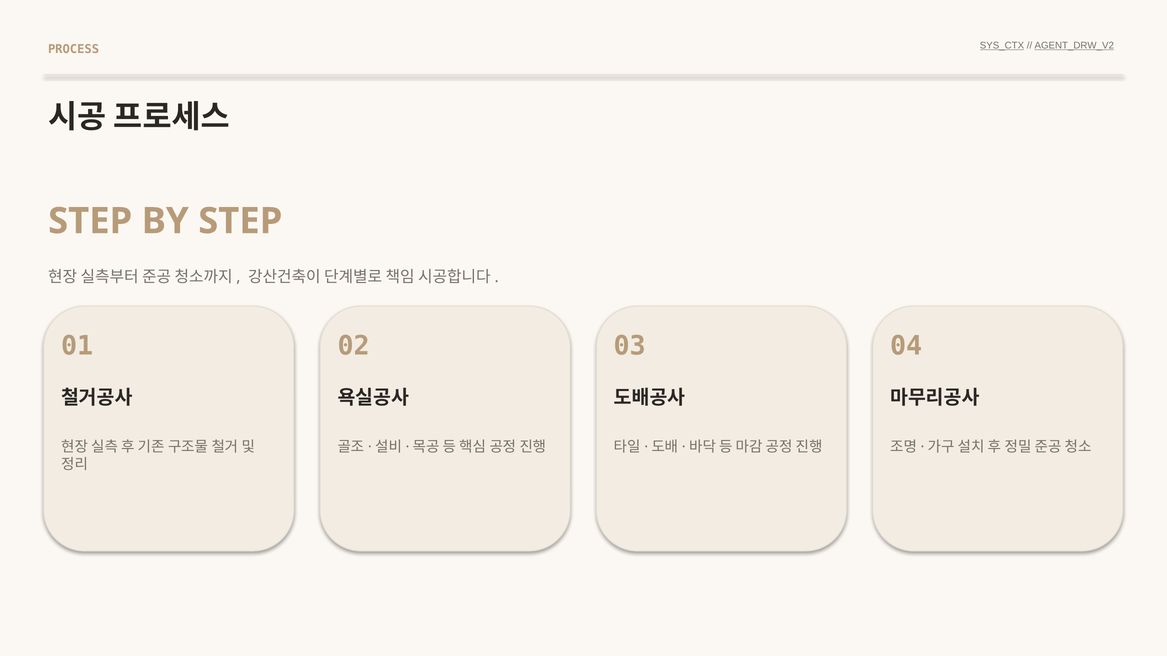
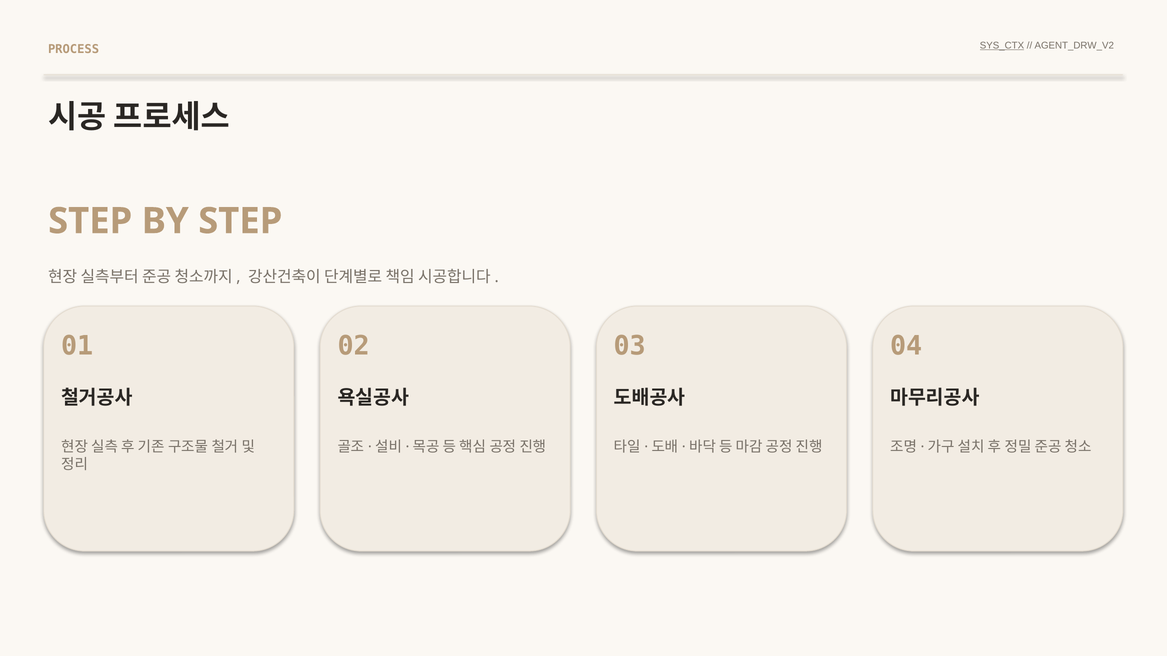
AGENT_DRW_V2 underline: present -> none
